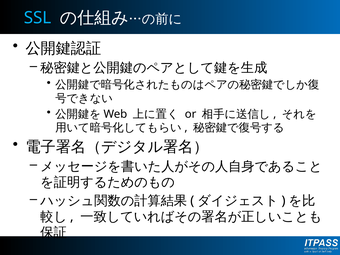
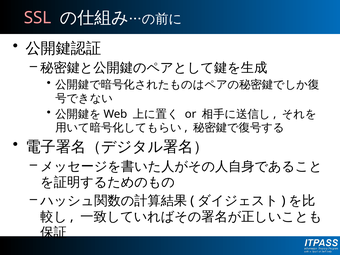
SSL colour: light blue -> pink
